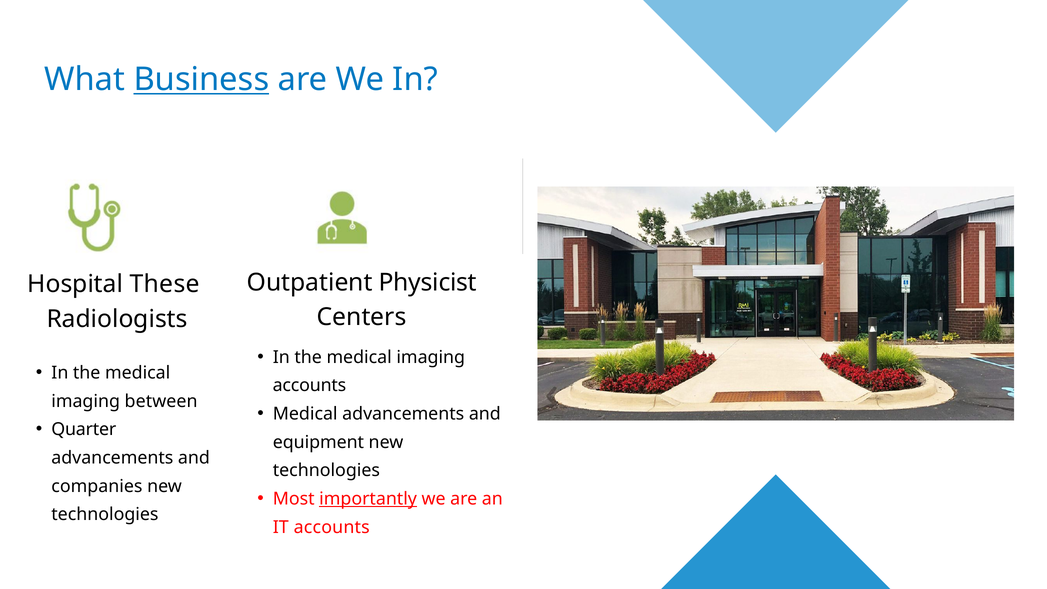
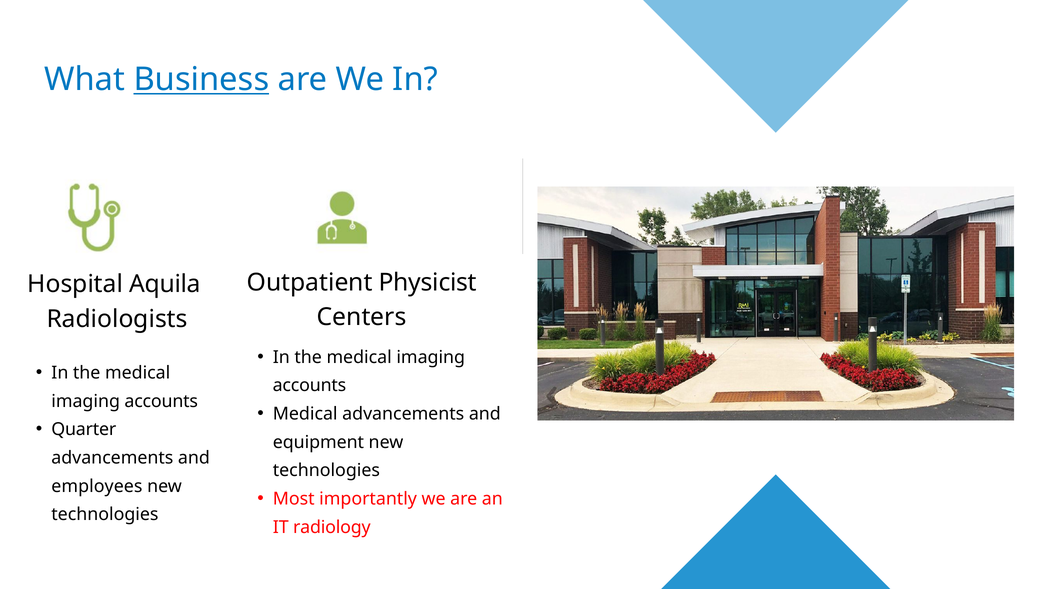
These: These -> Aquila
between at (161, 401): between -> accounts
companies: companies -> employees
importantly underline: present -> none
IT accounts: accounts -> radiology
